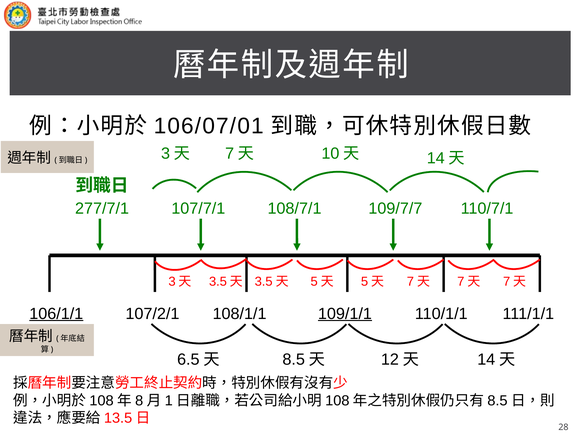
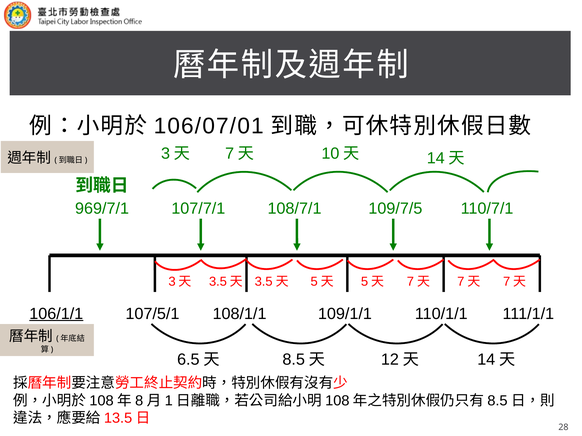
277/7/1: 277/7/1 -> 969/7/1
109/7/7: 109/7/7 -> 109/7/5
107/2/1: 107/2/1 -> 107/5/1
109/1/1 underline: present -> none
